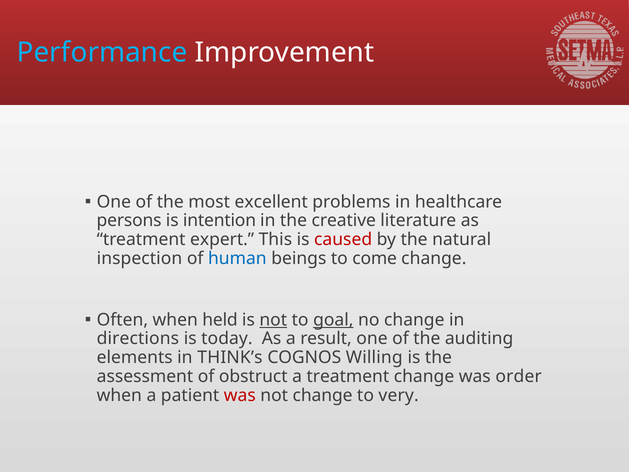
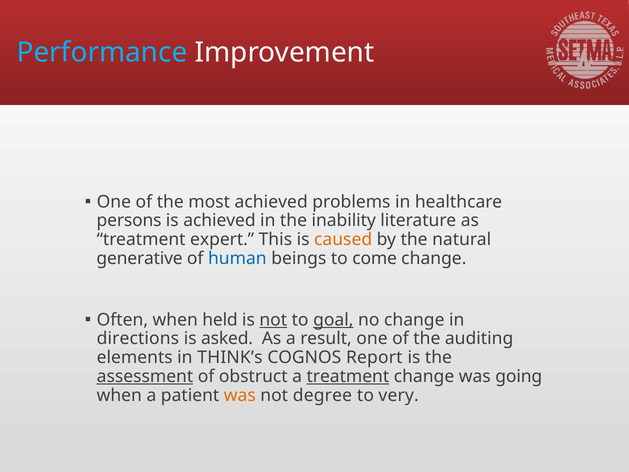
most excellent: excellent -> achieved
is intention: intention -> achieved
creative: creative -> inability
caused colour: red -> orange
inspection: inspection -> generative
today: today -> asked
Willing: Willing -> Report
assessment underline: none -> present
treatment at (348, 376) underline: none -> present
order: order -> going
was at (240, 395) colour: red -> orange
not change: change -> degree
